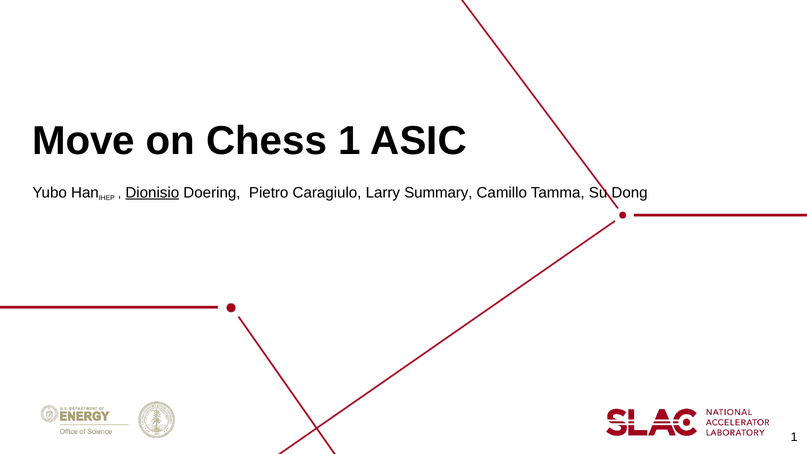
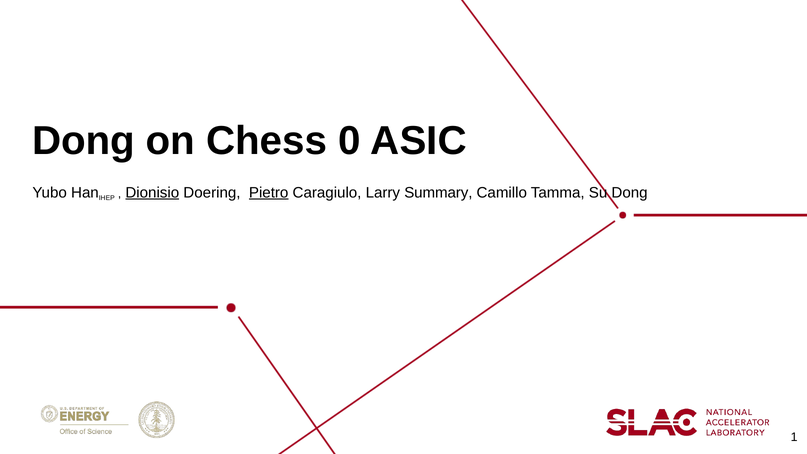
Move at (84, 141): Move -> Dong
Chess 1: 1 -> 0
Pietro underline: none -> present
